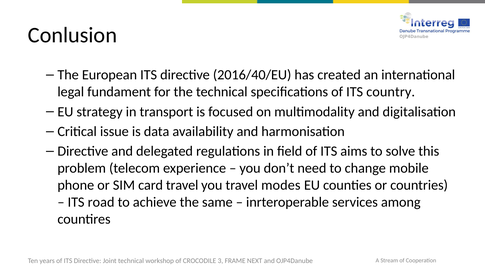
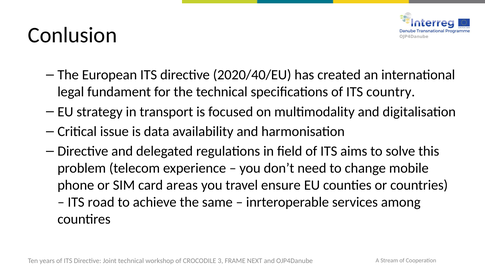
2016/40/EU: 2016/40/EU -> 2020/40/EU
card travel: travel -> areas
modes: modes -> ensure
